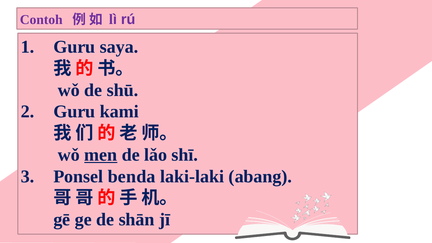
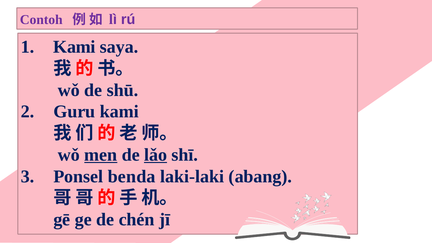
Guru at (74, 47): Guru -> Kami
lǎo underline: none -> present
shān: shān -> chén
